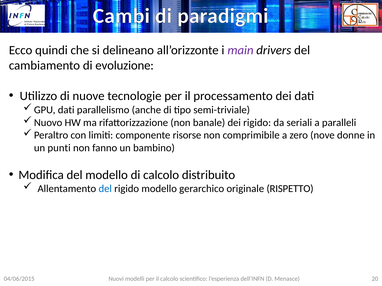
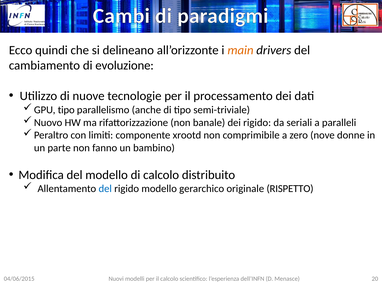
main colour: purple -> orange
GPU dati: dati -> tipo
risorse: risorse -> xrootd
punti: punti -> parte
